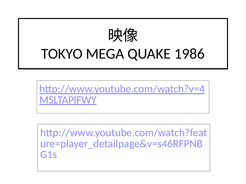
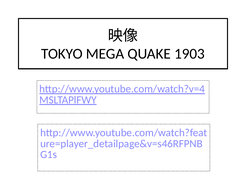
1986: 1986 -> 1903
